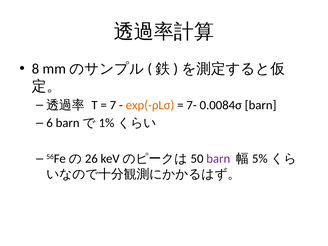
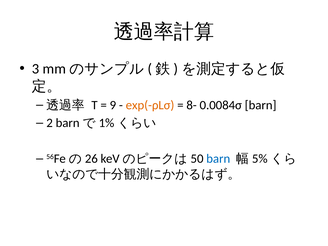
8: 8 -> 3
7: 7 -> 9
7-: 7- -> 8-
6: 6 -> 2
barn at (218, 159) colour: purple -> blue
